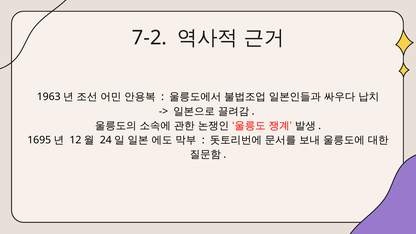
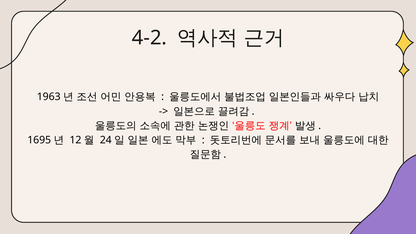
7-2: 7-2 -> 4-2
